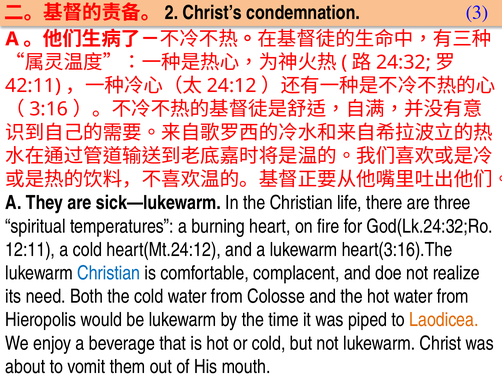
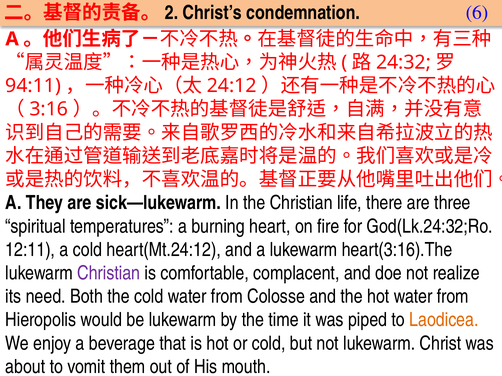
3: 3 -> 6
42:11: 42:11 -> 94:11
Christian at (109, 273) colour: blue -> purple
